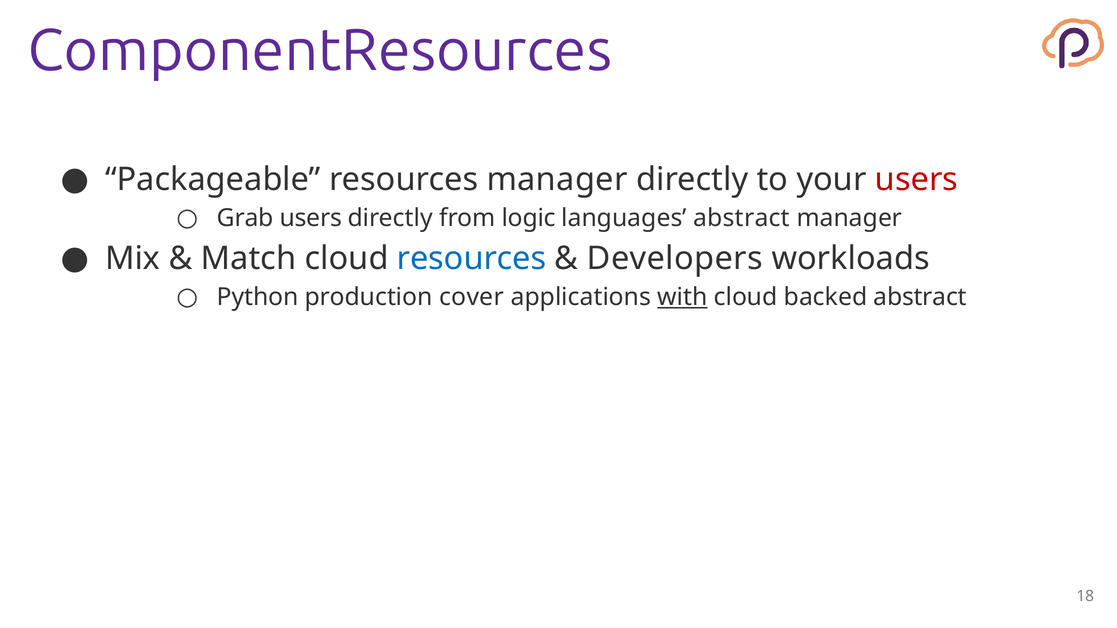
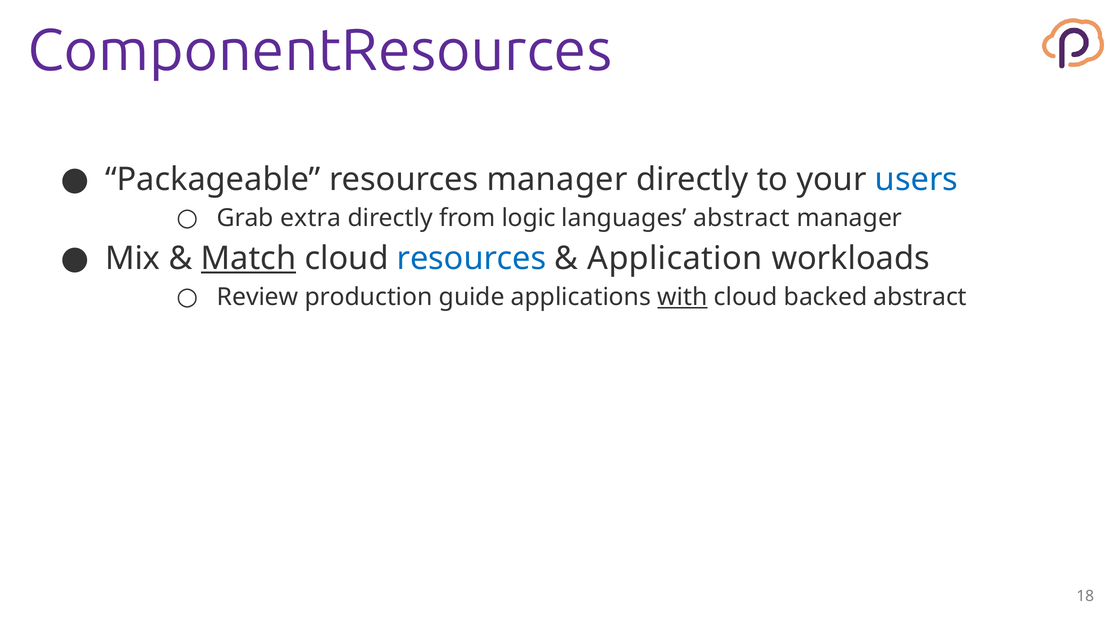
users at (917, 180) colour: red -> blue
Grab users: users -> extra
Match underline: none -> present
Developers: Developers -> Application
Python: Python -> Review
cover: cover -> guide
